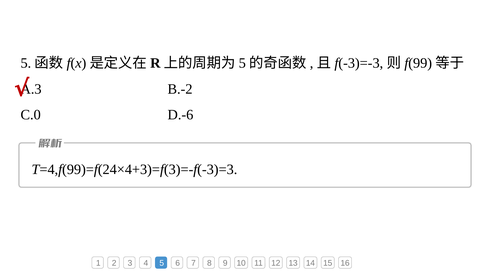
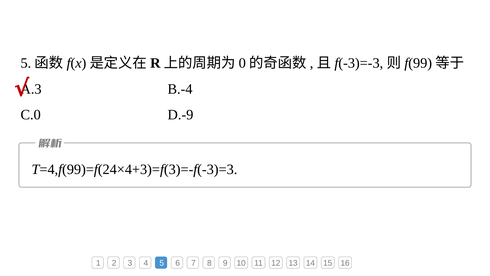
5 at (242, 63): 5 -> 0
B.-2: B.-2 -> B.-4
D.-6: D.-6 -> D.-9
